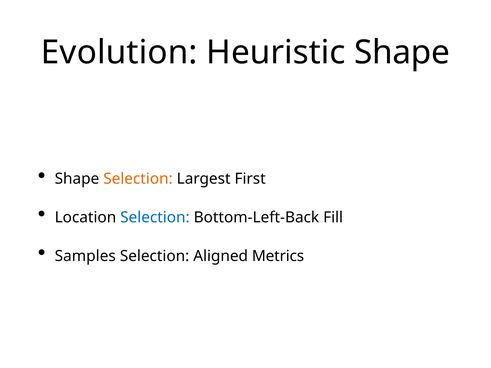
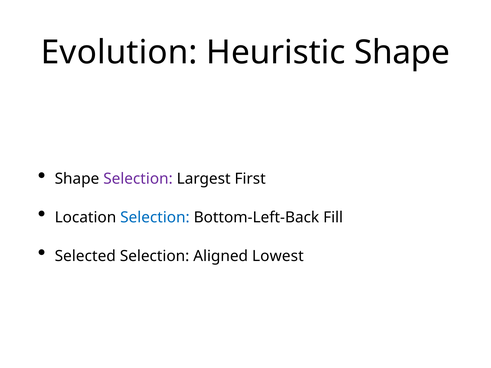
Selection at (138, 179) colour: orange -> purple
Samples: Samples -> Selected
Metrics: Metrics -> Lowest
